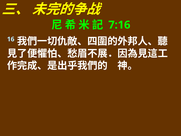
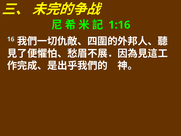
7:16: 7:16 -> 1:16
